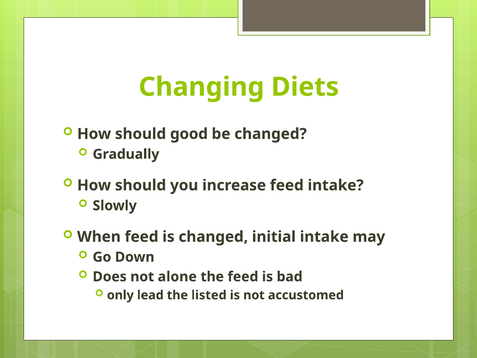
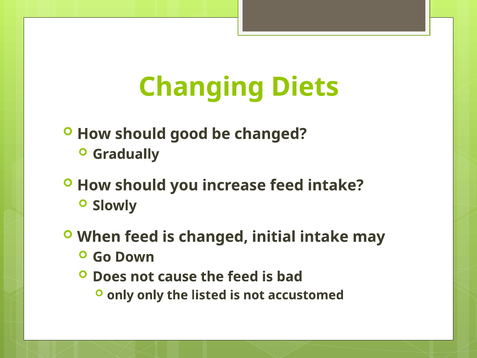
alone: alone -> cause
only lead: lead -> only
